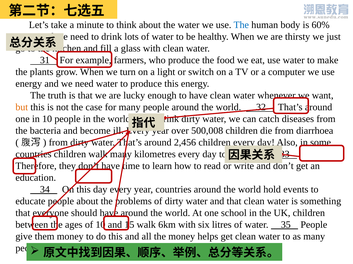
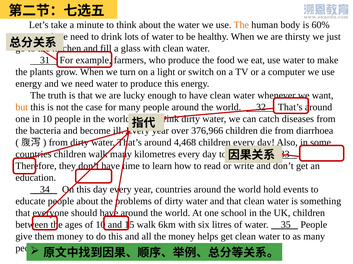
The at (241, 25) colour: blue -> orange
500,008: 500,008 -> 376,966
2,456: 2,456 -> 4,468
